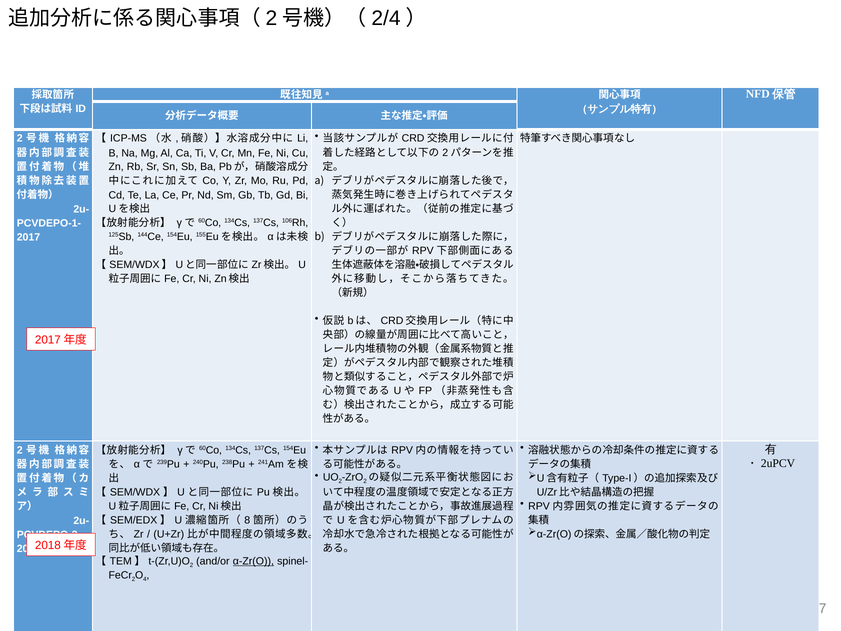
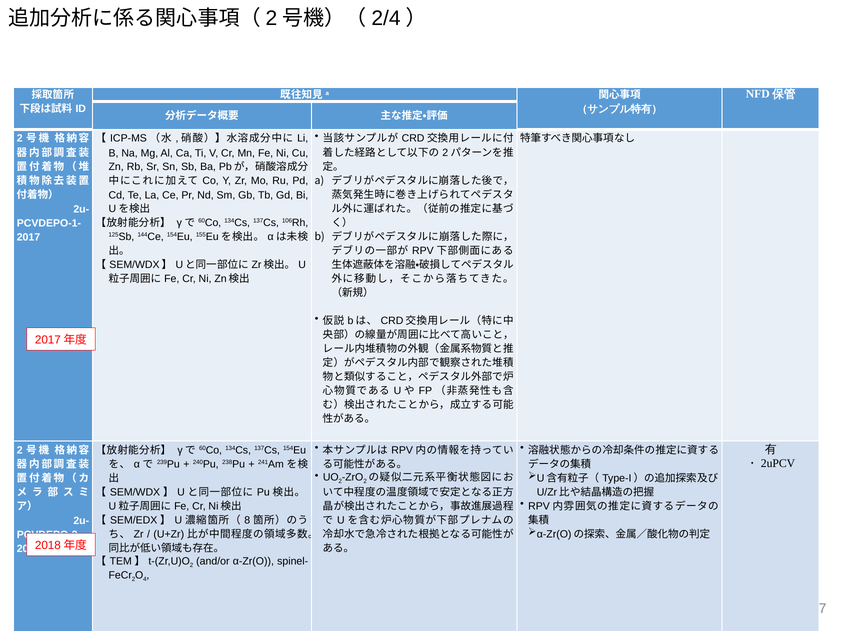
α-Zr(O underline: present -> none
